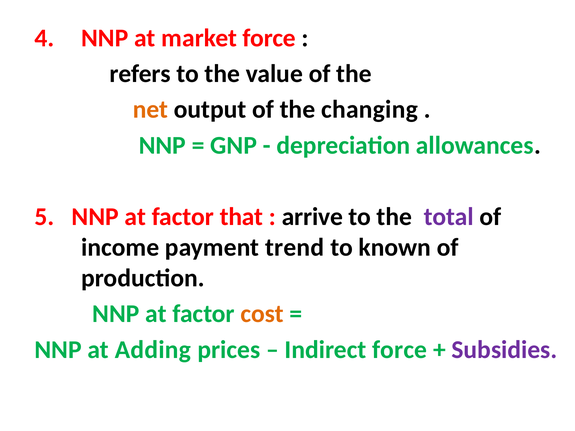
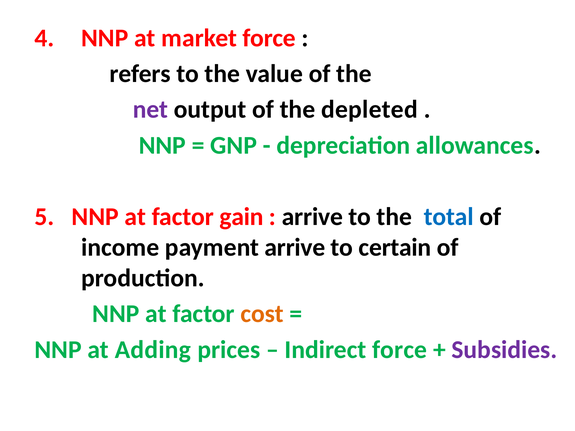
net colour: orange -> purple
changing: changing -> depleted
that: that -> gain
total colour: purple -> blue
payment trend: trend -> arrive
known: known -> certain
